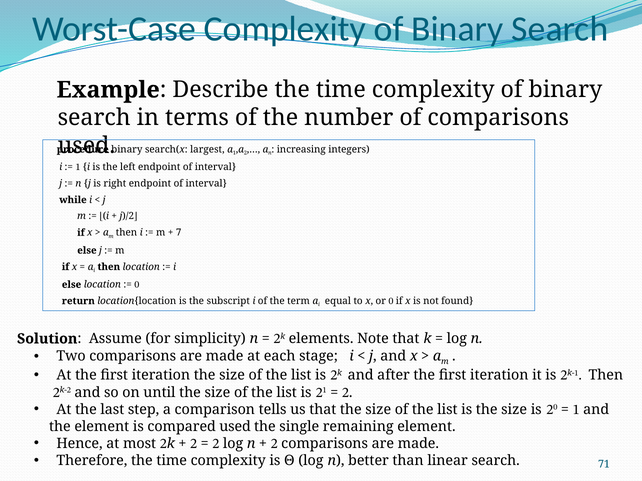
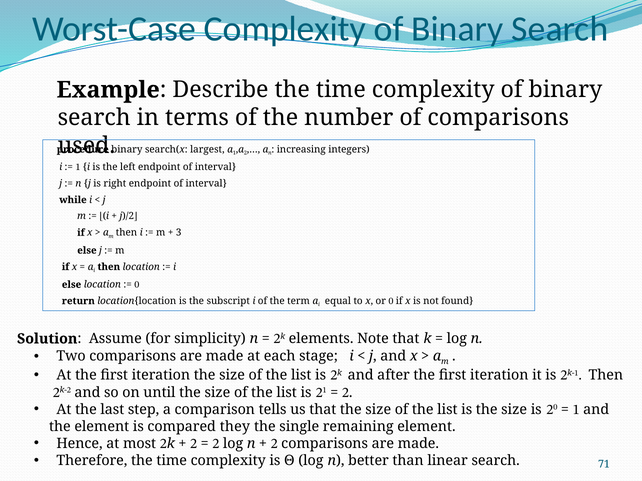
7: 7 -> 3
compared used: used -> they
